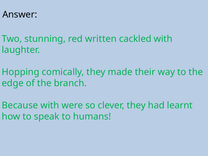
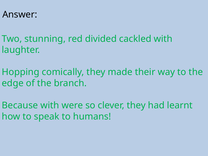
written: written -> divided
